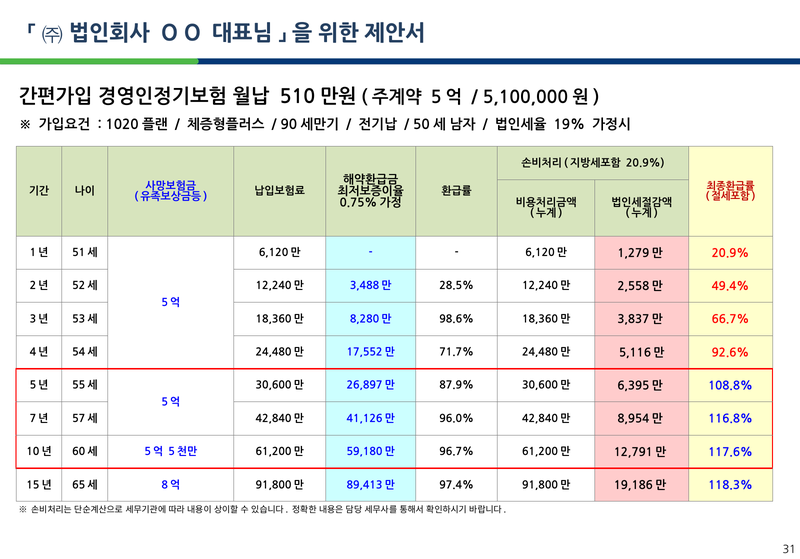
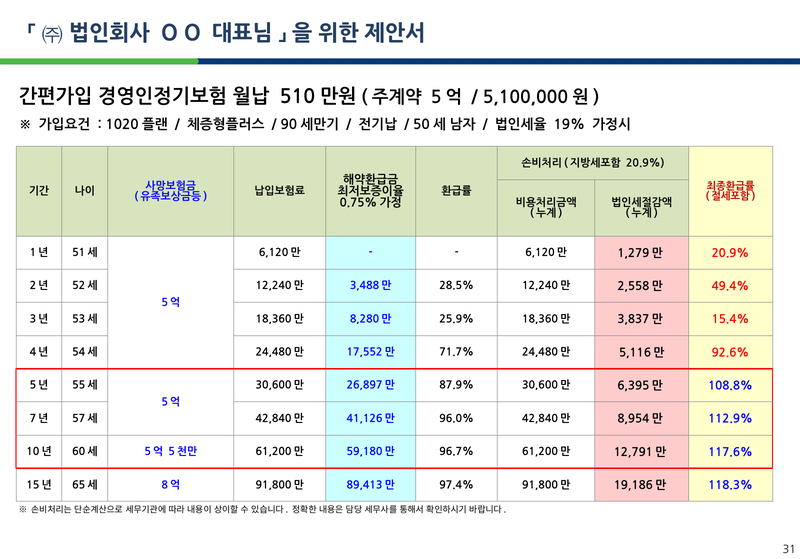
98.6%: 98.6% -> 25.9%
66.7%: 66.7% -> 15.4%
116.8%: 116.8% -> 112.9%
